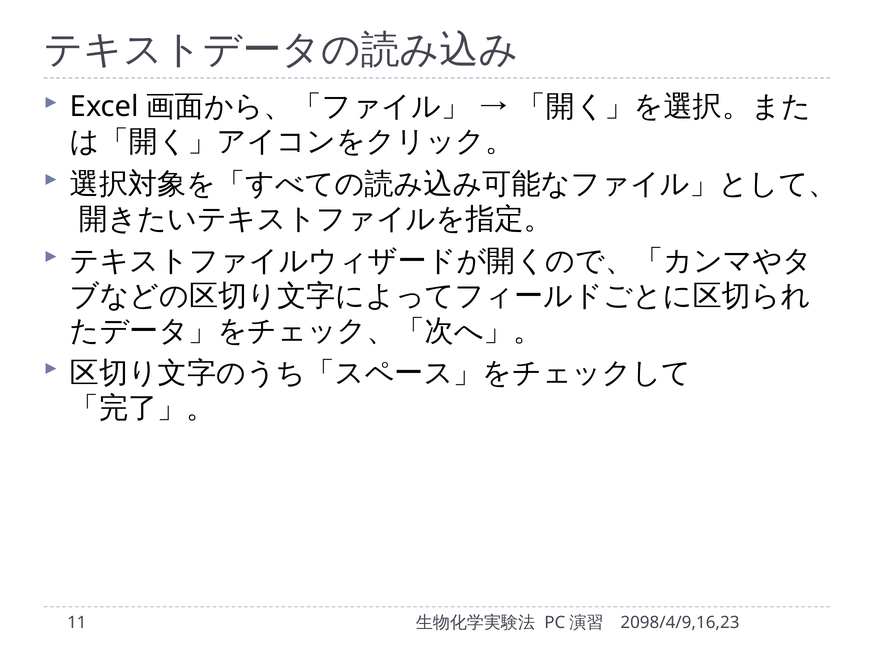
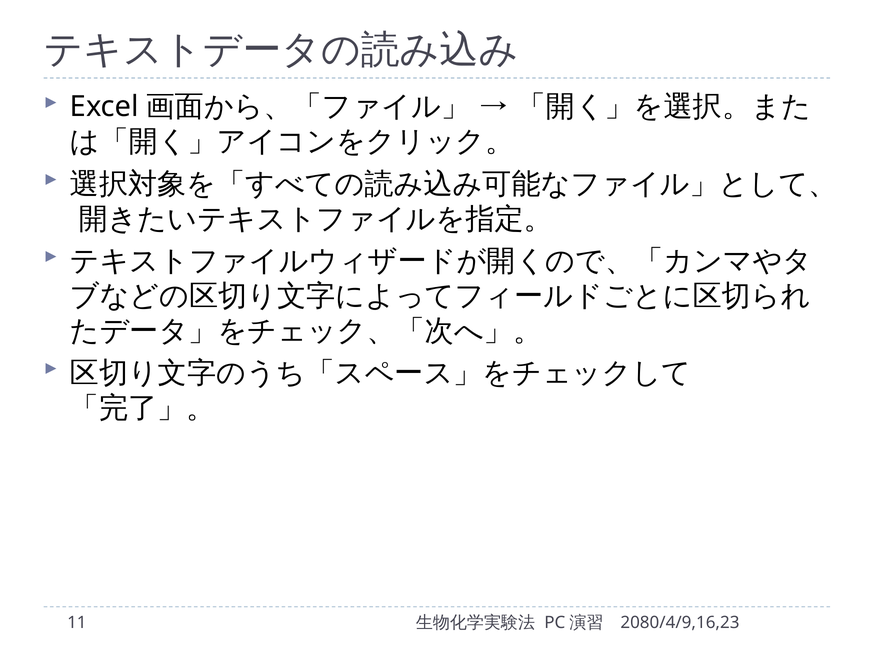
2098/4/9,16,23: 2098/4/9,16,23 -> 2080/4/9,16,23
